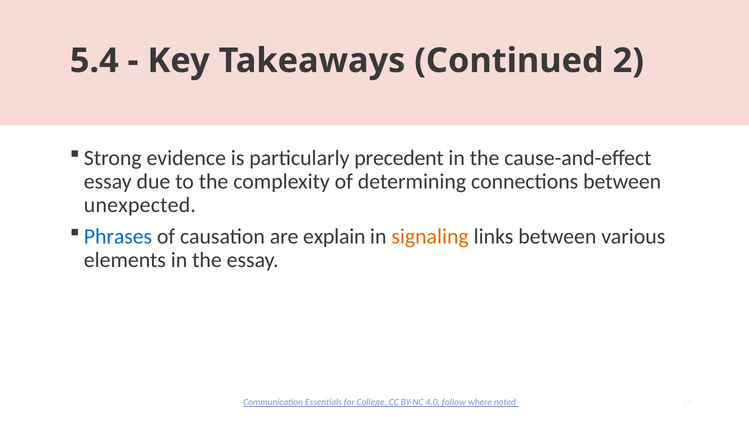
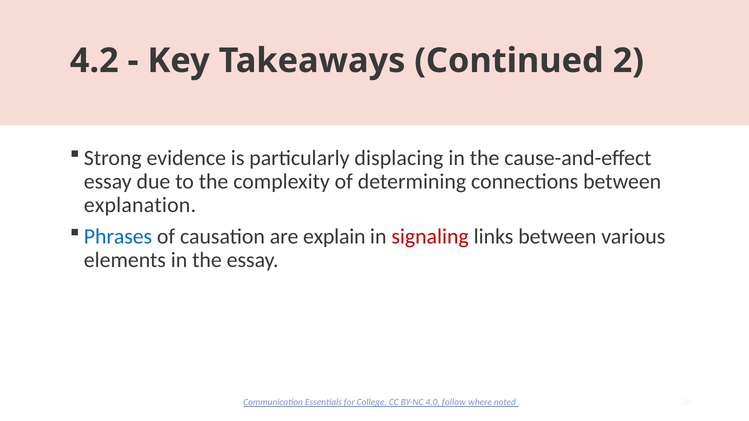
5.4: 5.4 -> 4.2
precedent: precedent -> displacing
unexpected: unexpected -> explanation
signaling colour: orange -> red
